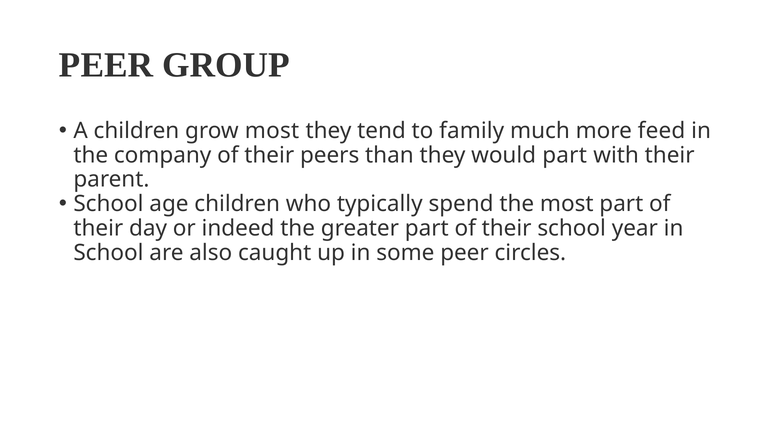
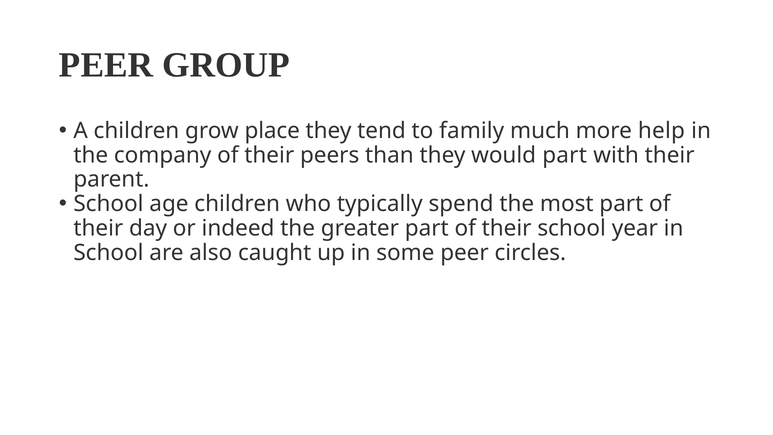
grow most: most -> place
feed: feed -> help
